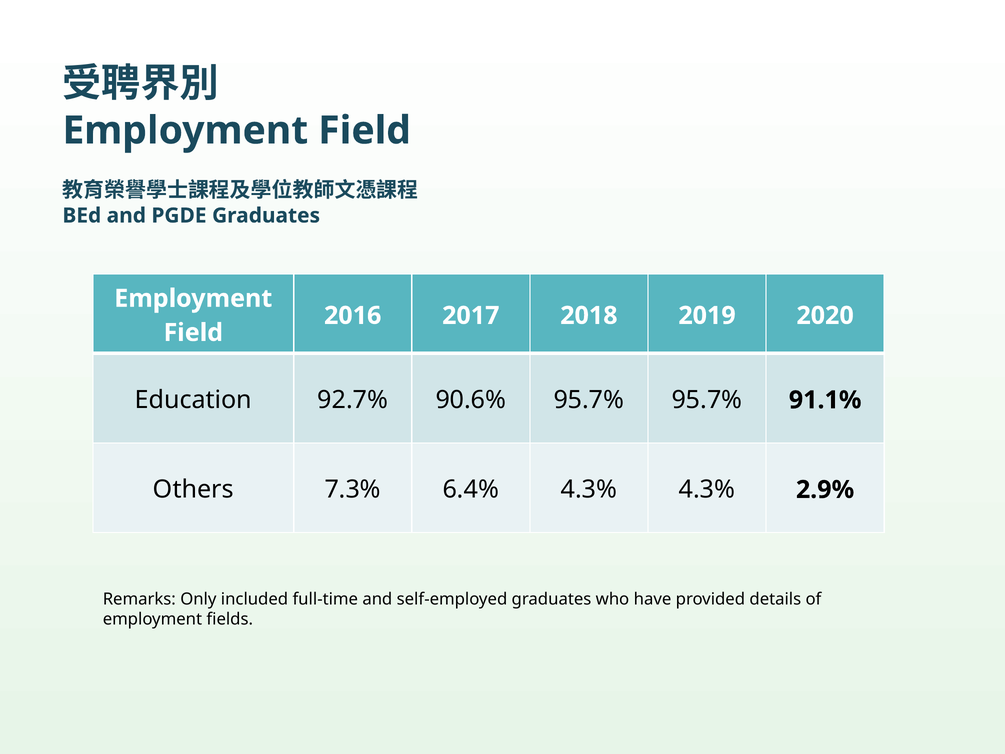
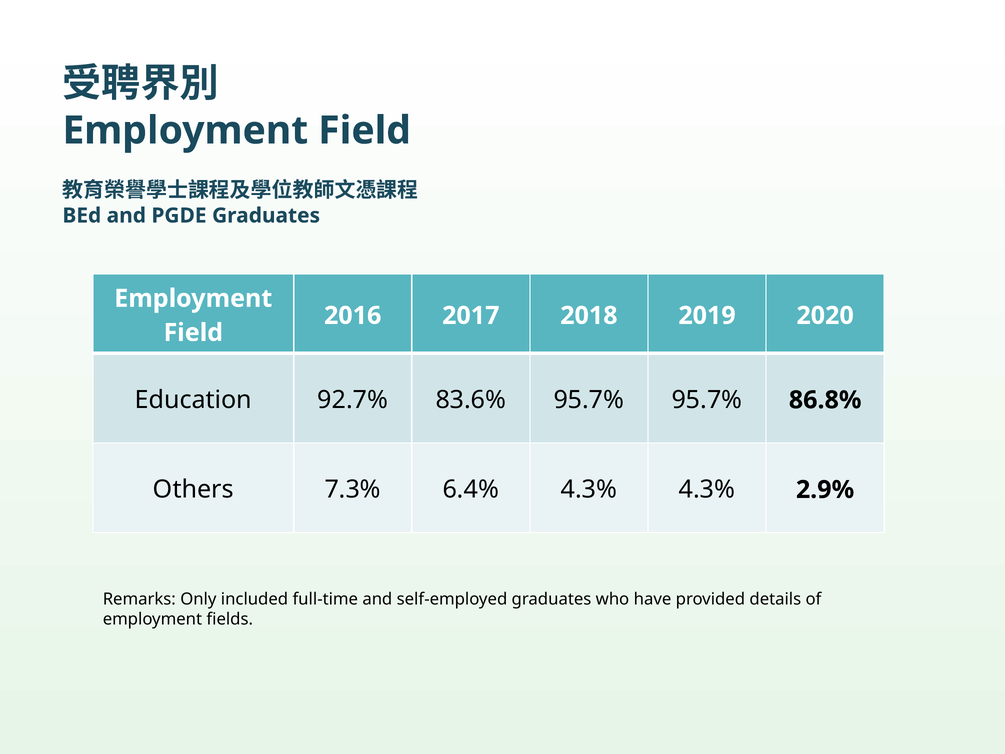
90.6%: 90.6% -> 83.6%
91.1%: 91.1% -> 86.8%
